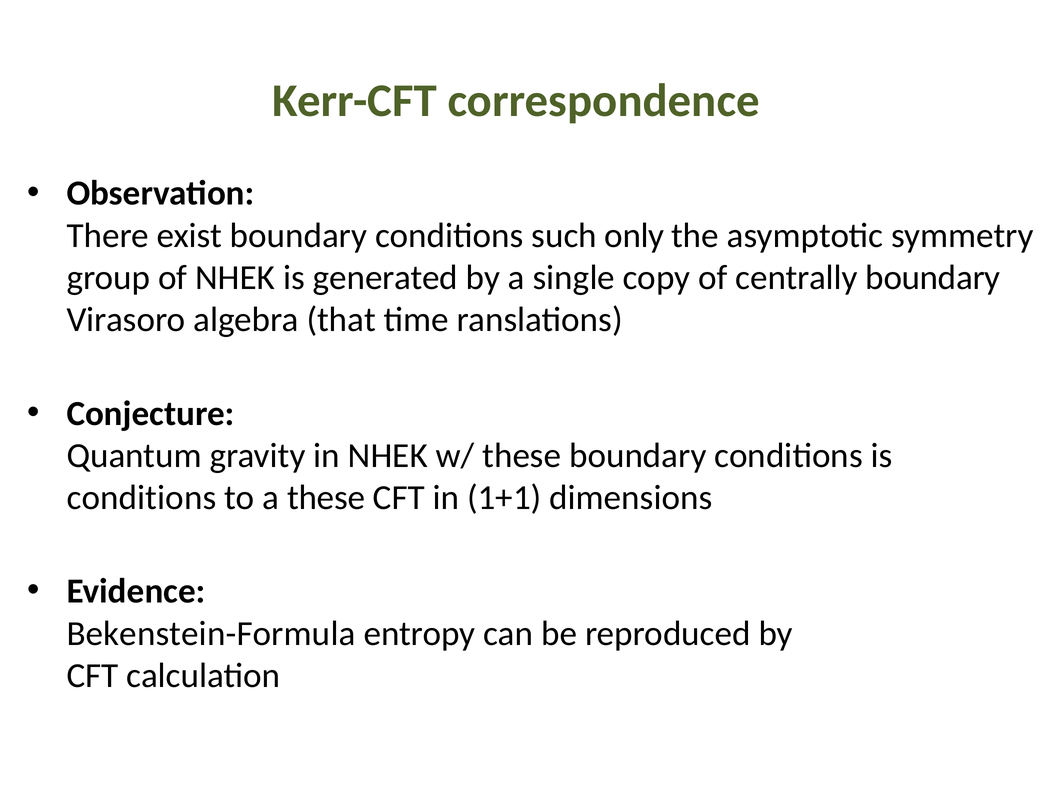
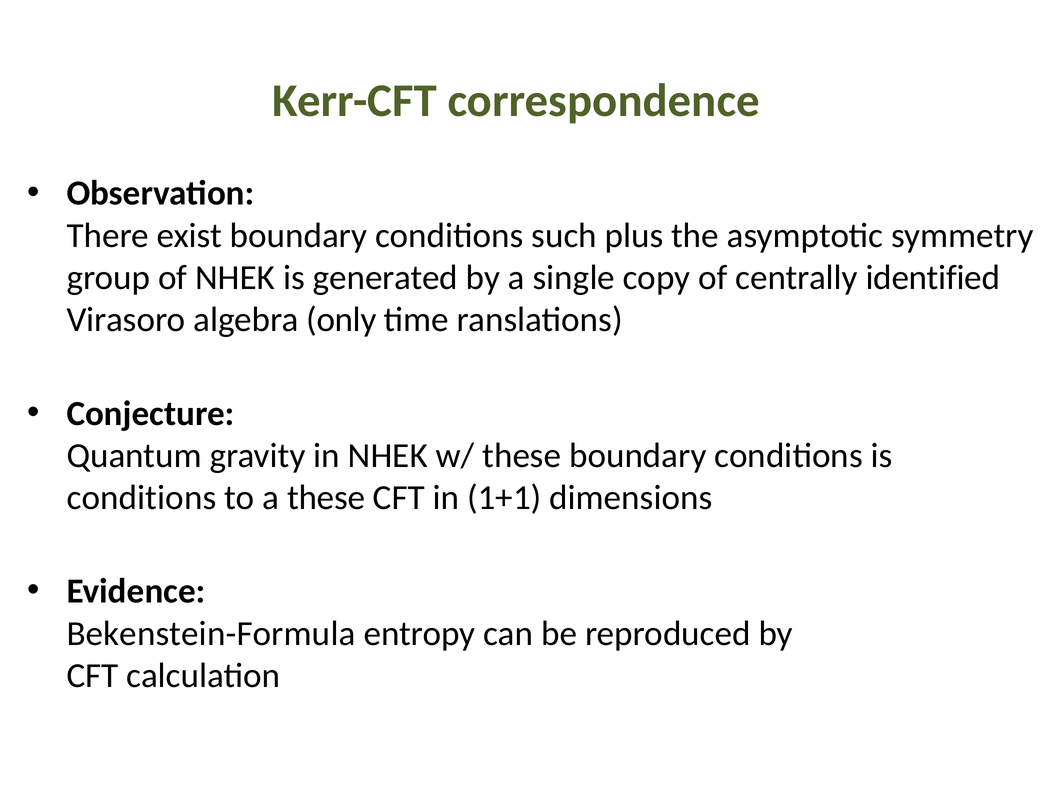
only: only -> plus
centrally boundary: boundary -> identified
that: that -> only
